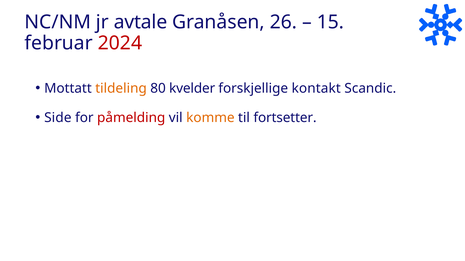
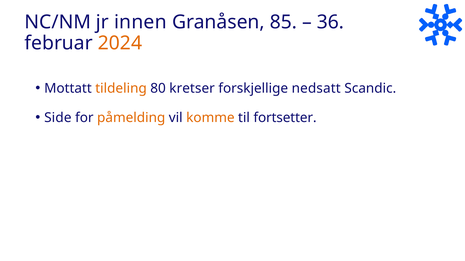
avtale: avtale -> innen
26: 26 -> 85
15: 15 -> 36
2024 colour: red -> orange
kvelder: kvelder -> kretser
kontakt: kontakt -> nedsatt
påmelding colour: red -> orange
